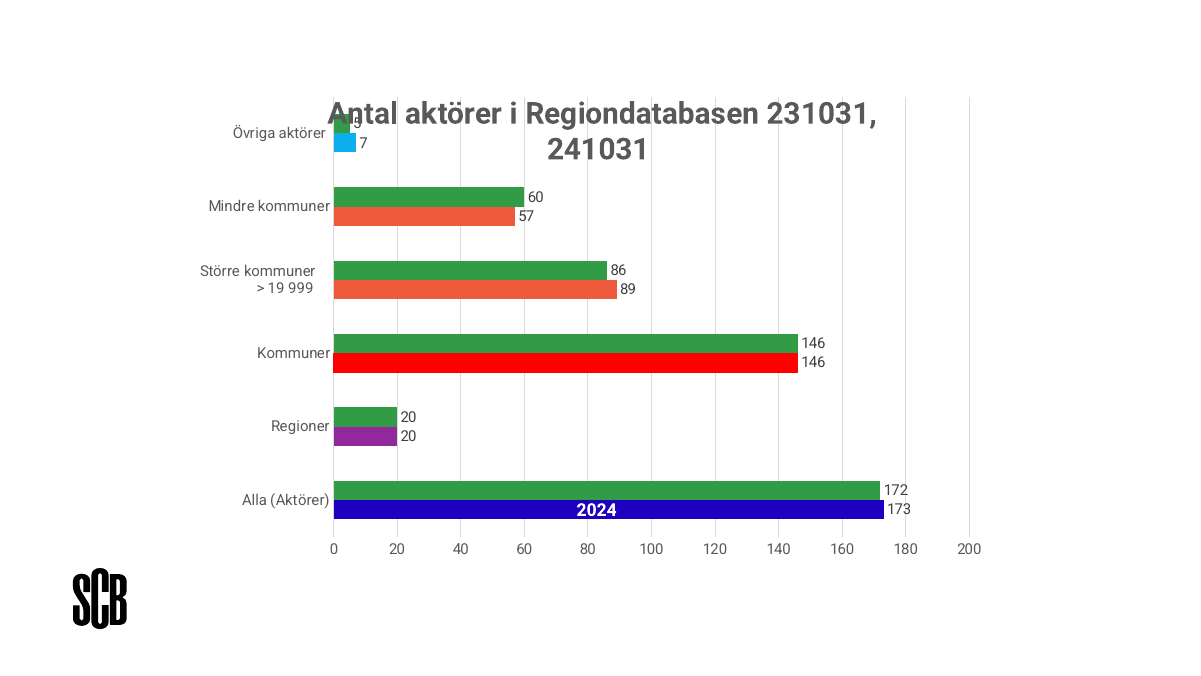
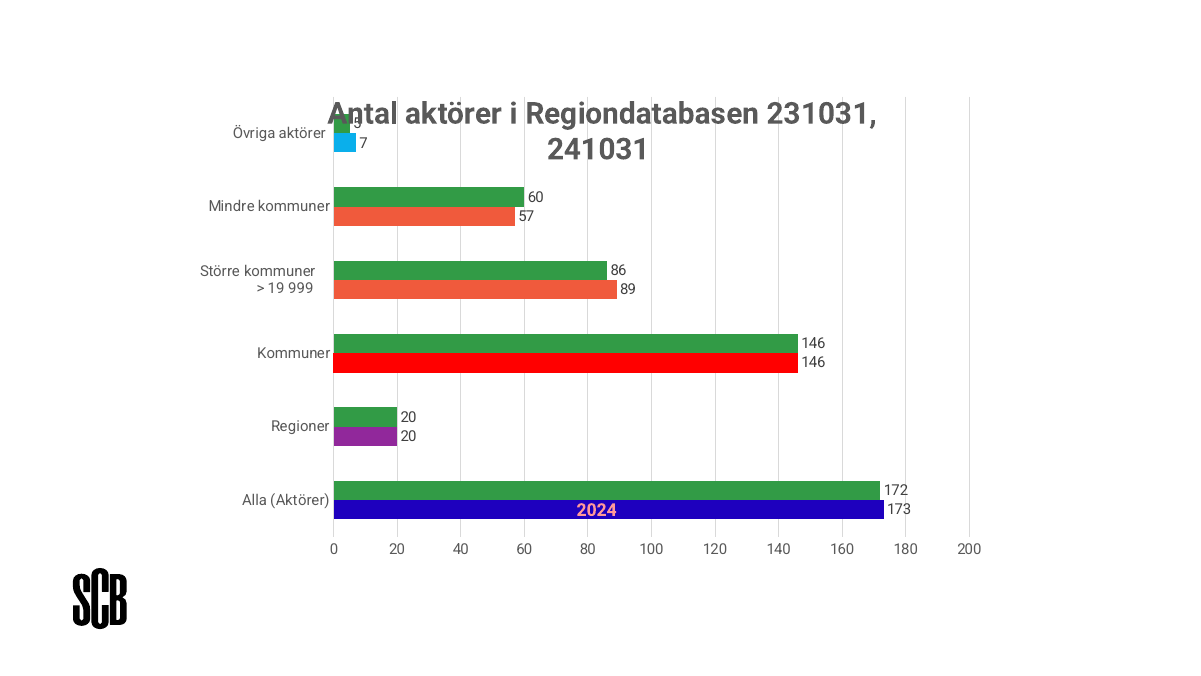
2024 colour: white -> pink
